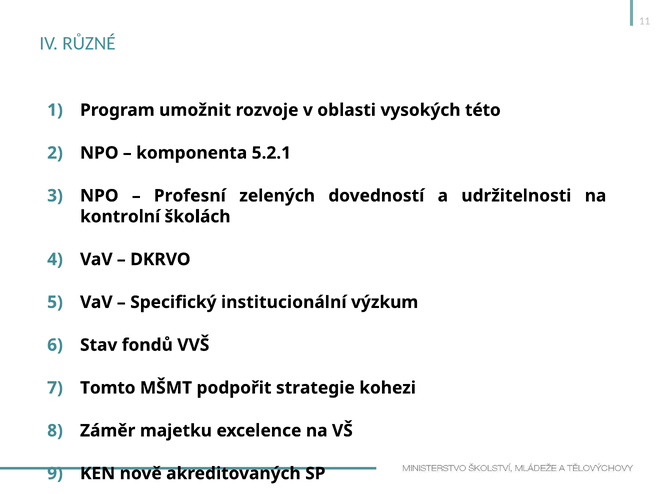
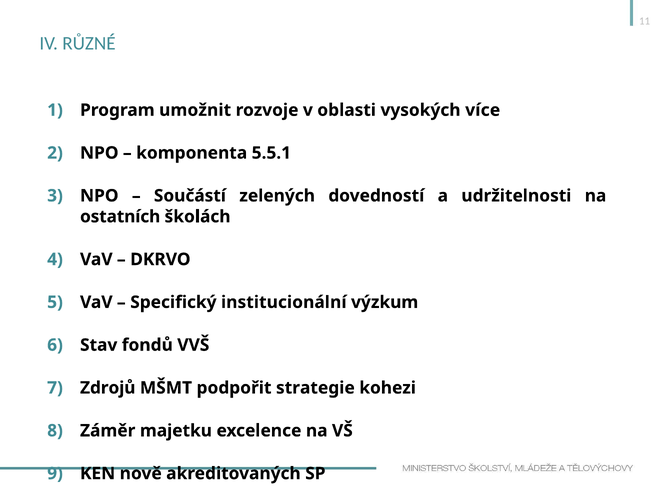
této: této -> více
5.2.1: 5.2.1 -> 5.5.1
Profesní: Profesní -> Součástí
kontrolní: kontrolní -> ostatních
Tomto: Tomto -> Zdrojů
